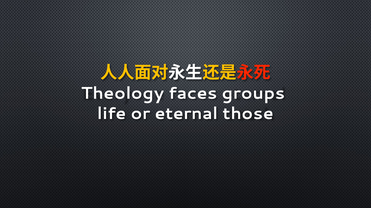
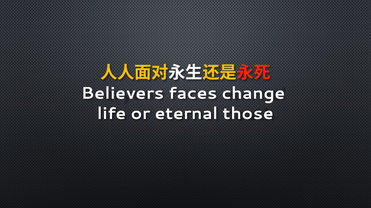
Theology: Theology -> Believers
groups: groups -> change
